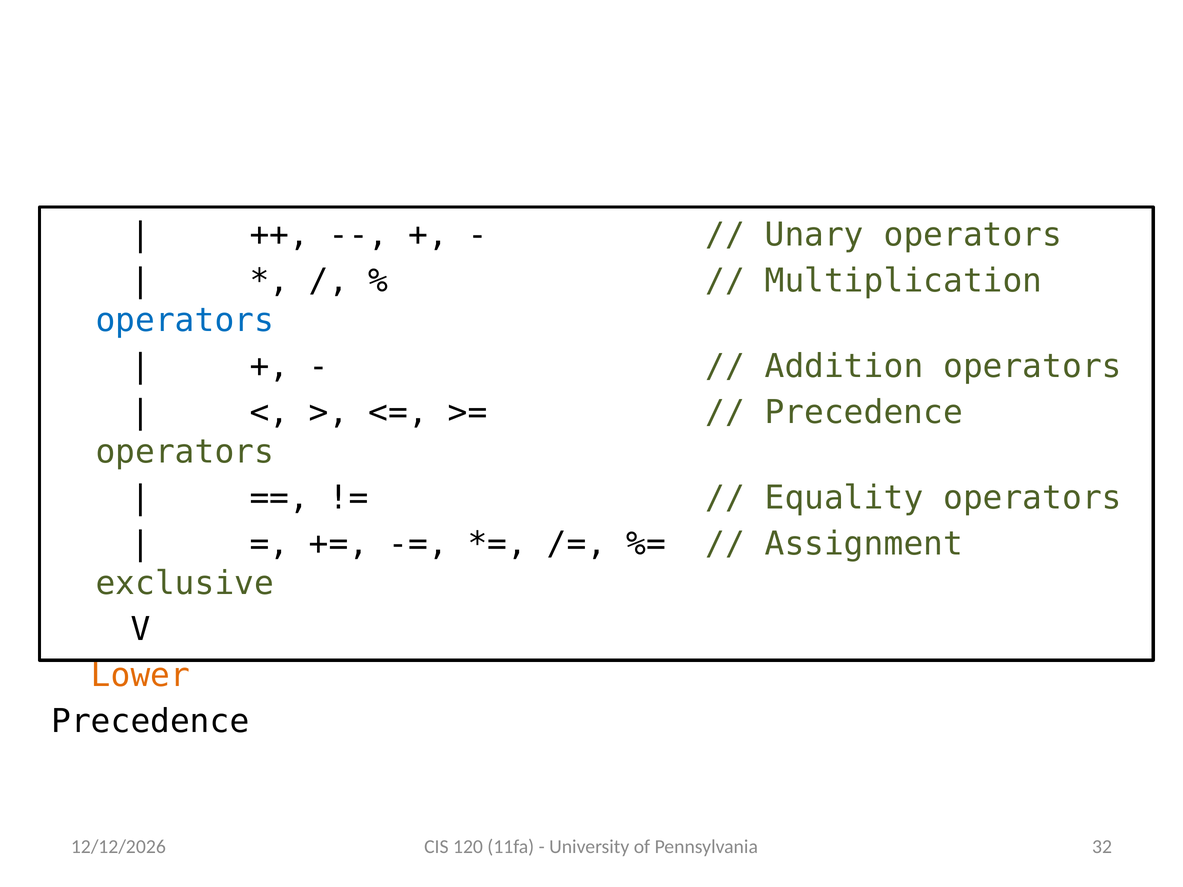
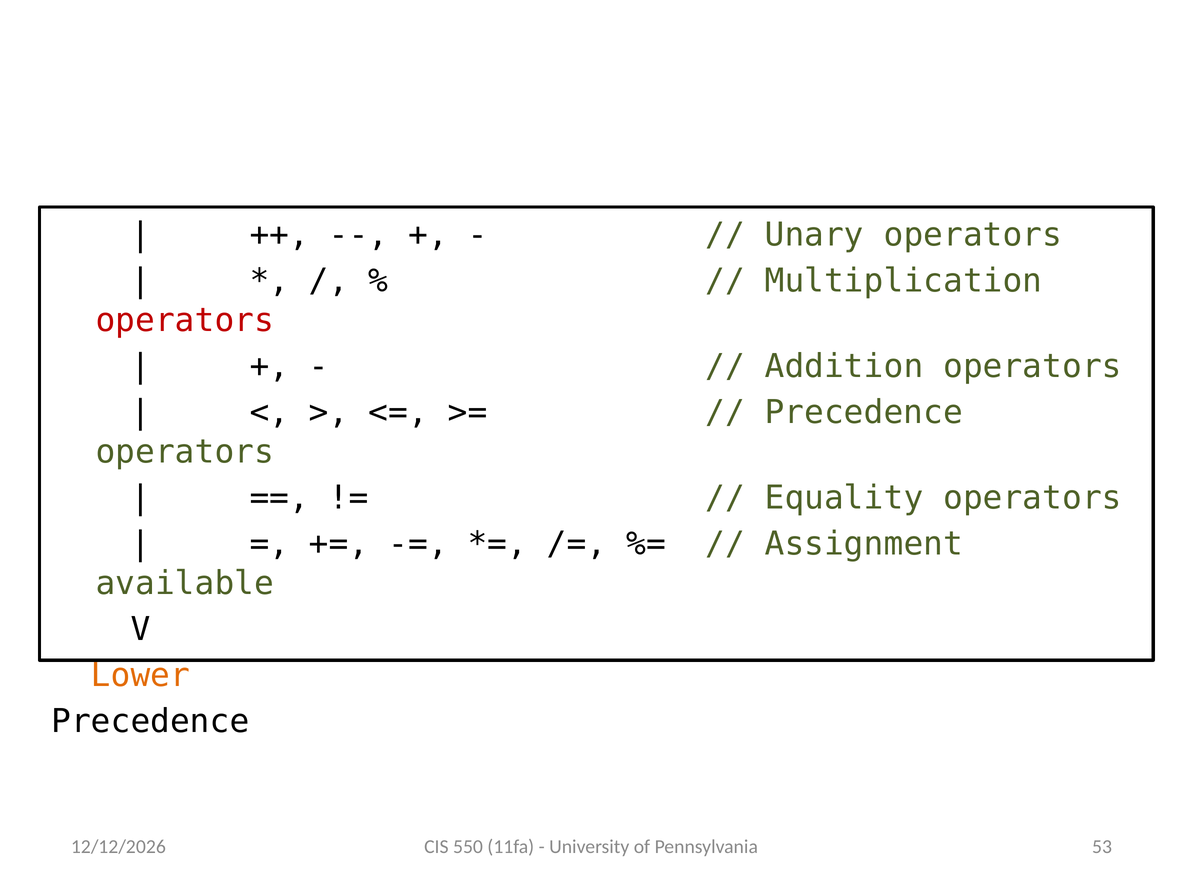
operators at (185, 320) colour: blue -> red
exclusive: exclusive -> available
120: 120 -> 550
32: 32 -> 53
